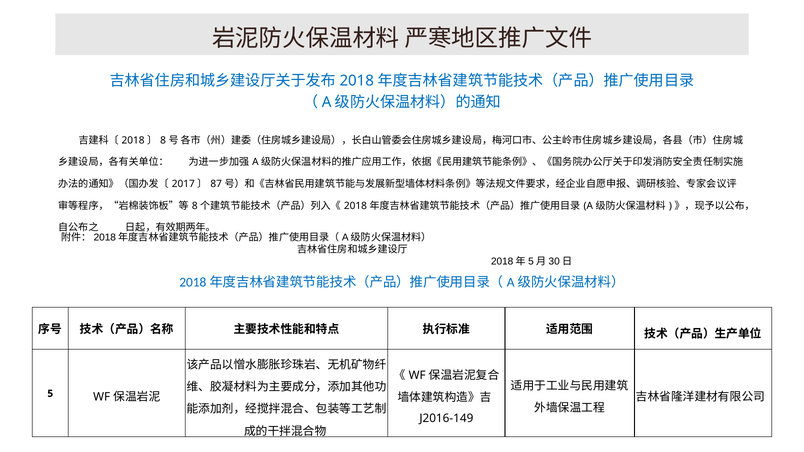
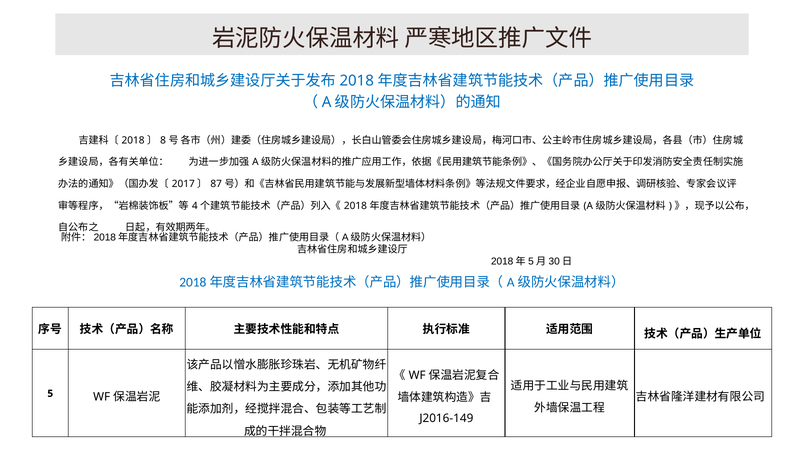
8 at (195, 206): 8 -> 4
